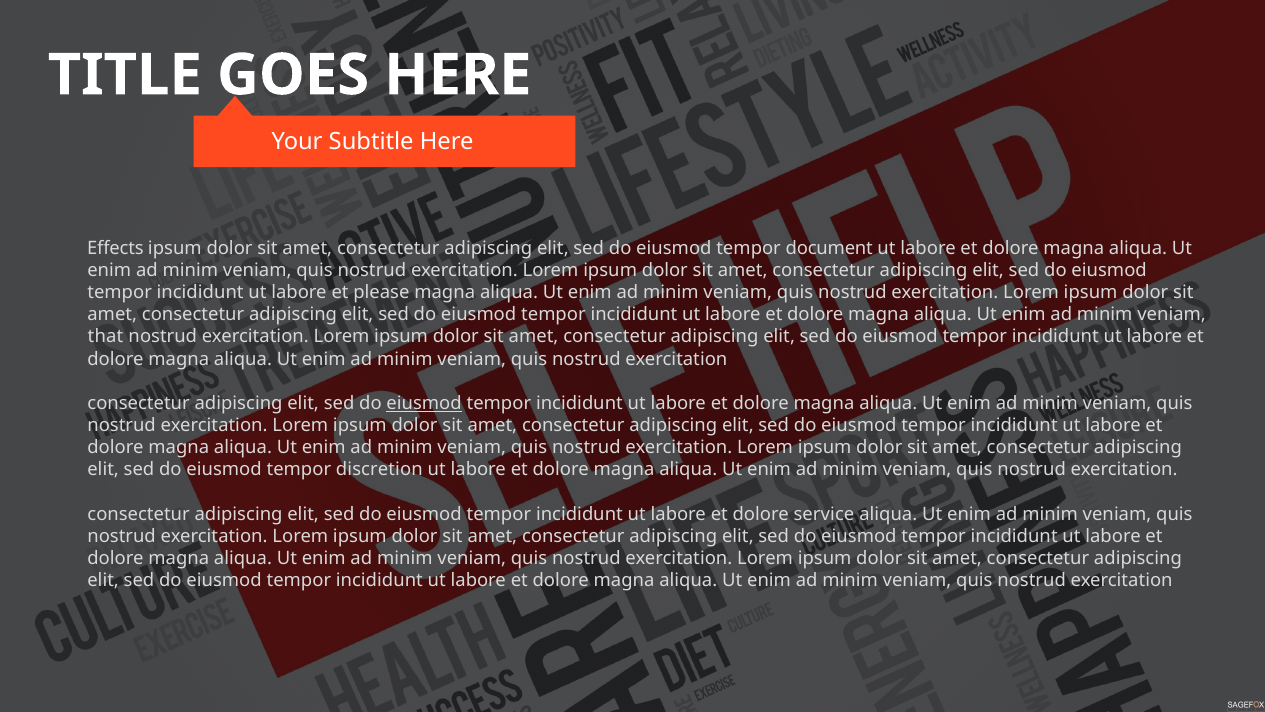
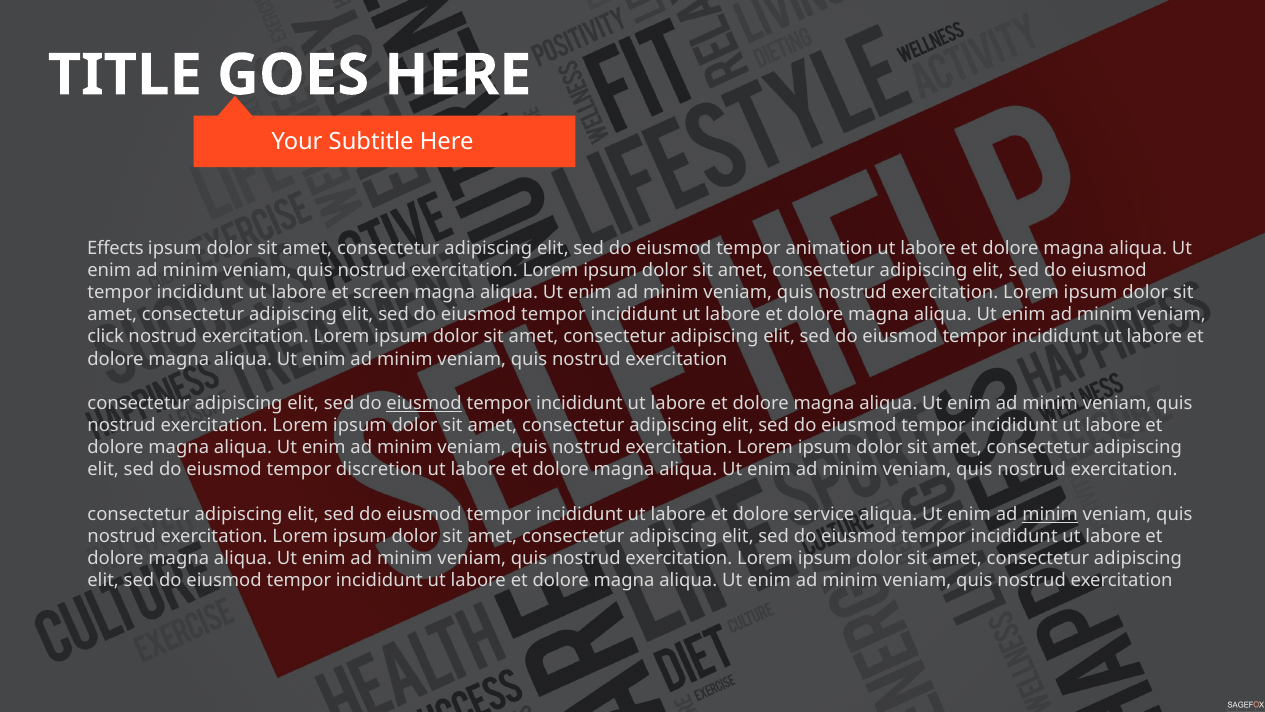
document: document -> animation
please: please -> screen
that: that -> click
minim at (1050, 514) underline: none -> present
